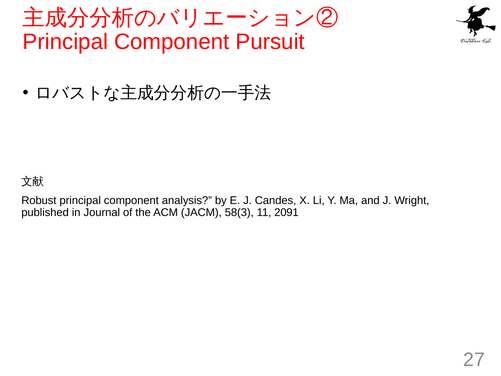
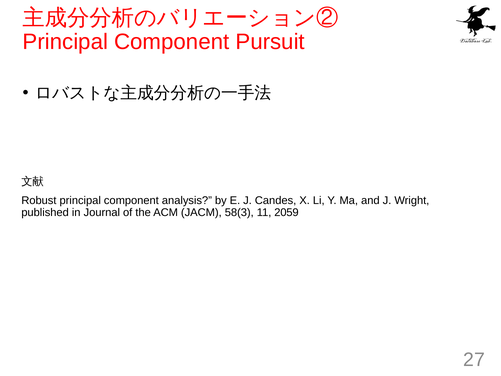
2091: 2091 -> 2059
